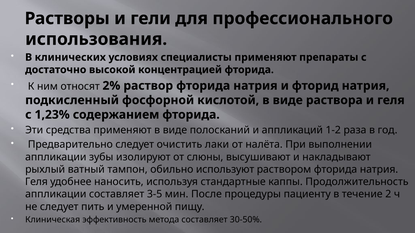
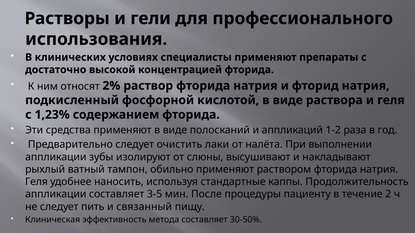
обильно используют: используют -> применяют
умеренной: умеренной -> связанный
